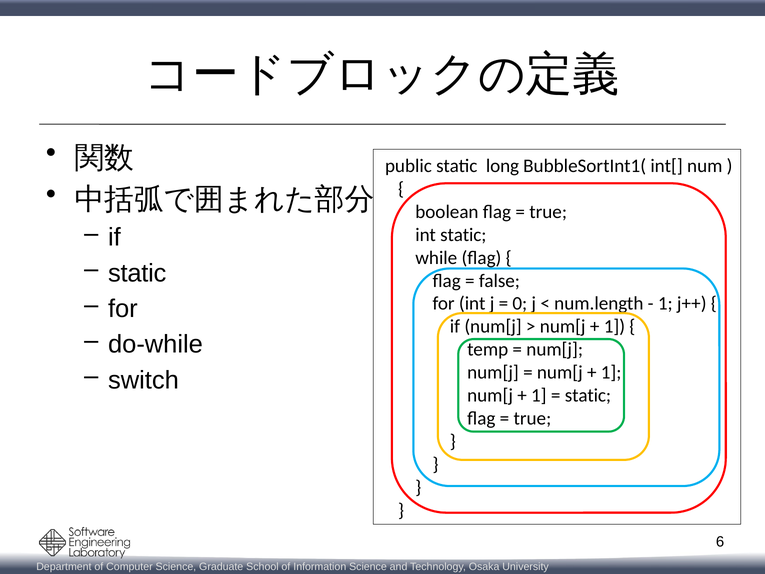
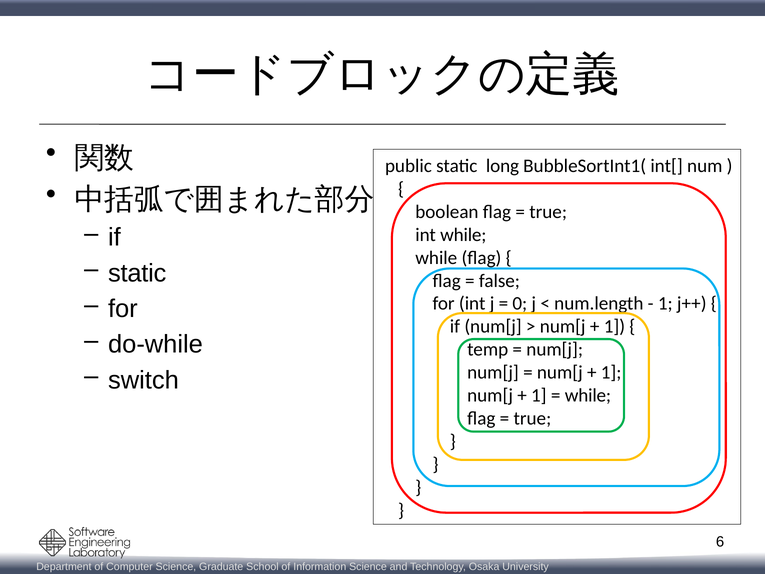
int static: static -> while
static at (588, 395): static -> while
